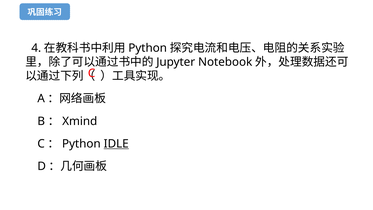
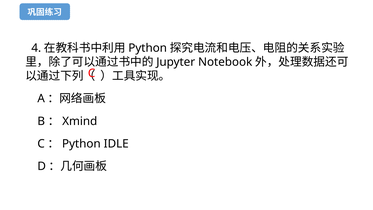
IDLE underline: present -> none
